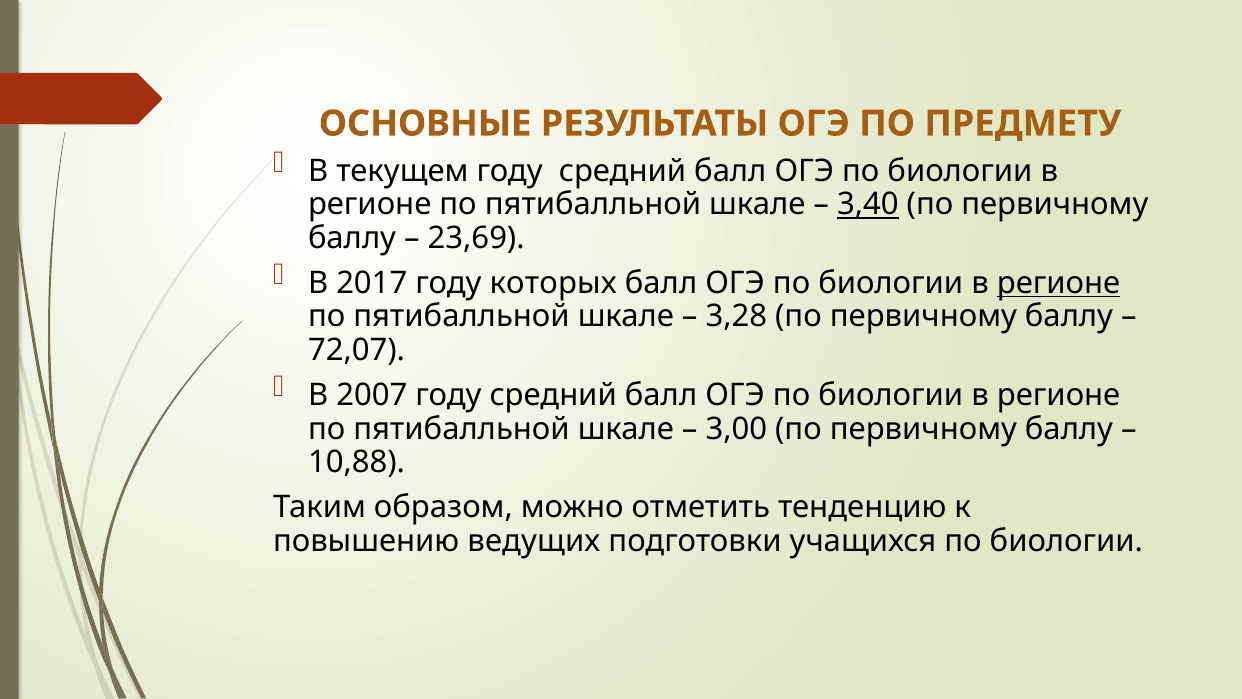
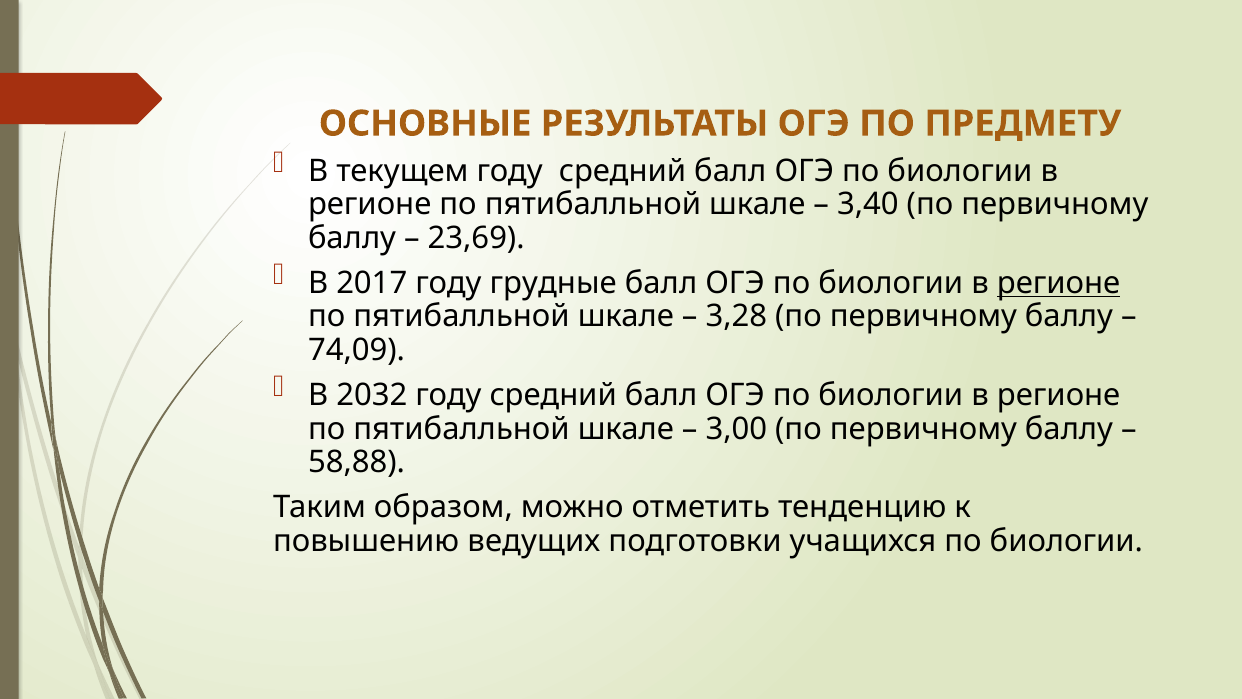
3,40 underline: present -> none
которых: которых -> грудные
72,07: 72,07 -> 74,09
2007: 2007 -> 2032
10,88: 10,88 -> 58,88
